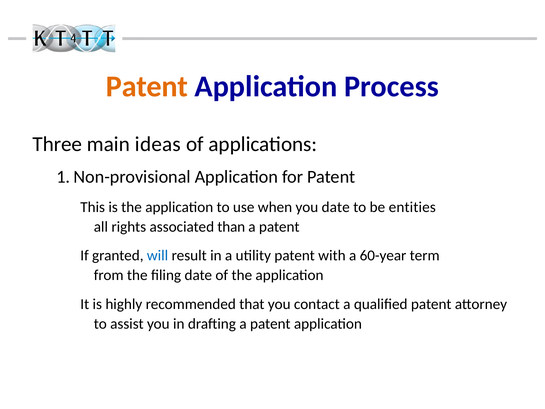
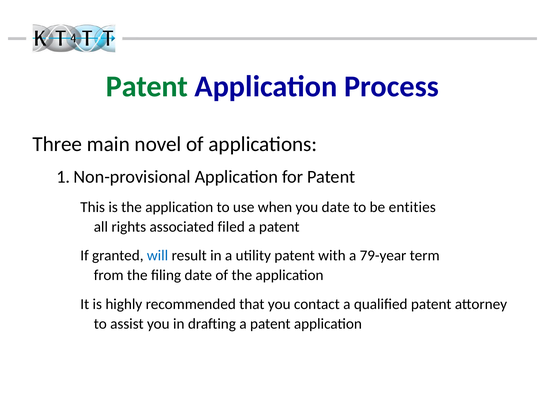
Patent at (147, 87) colour: orange -> green
ideas: ideas -> novel
than: than -> filed
60-year: 60-year -> 79-year
